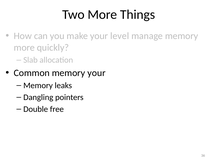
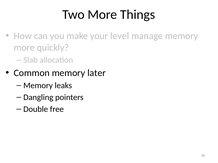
memory your: your -> later
